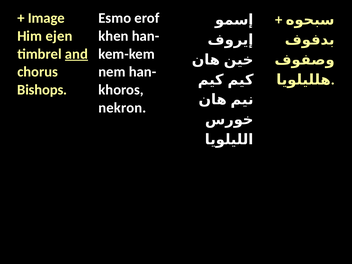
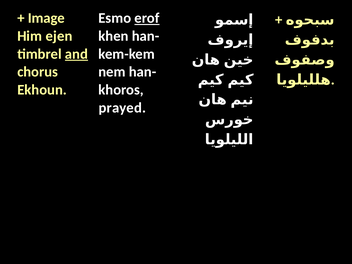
erof underline: none -> present
Bishops: Bishops -> Ekhoun
nekron: nekron -> prayed
